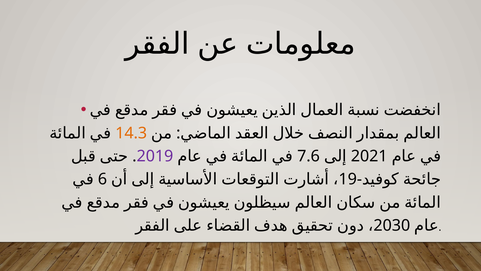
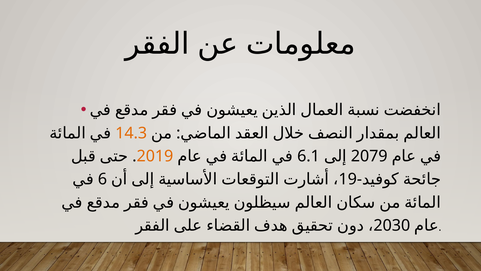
2019 colour: purple -> orange
7.6: 7.6 -> 6.1
2021: 2021 -> 2079
